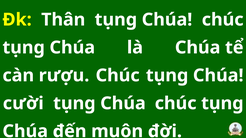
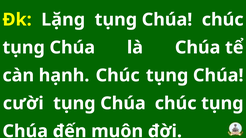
Thân: Thân -> Lặng
rượu: rượu -> hạnh
